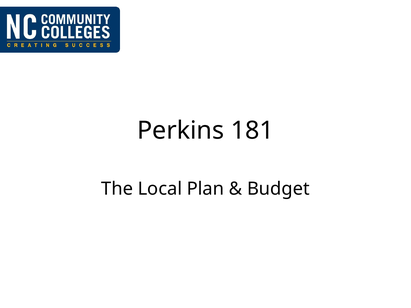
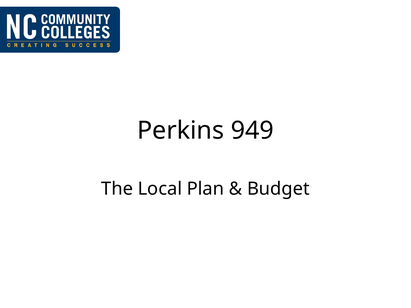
181: 181 -> 949
